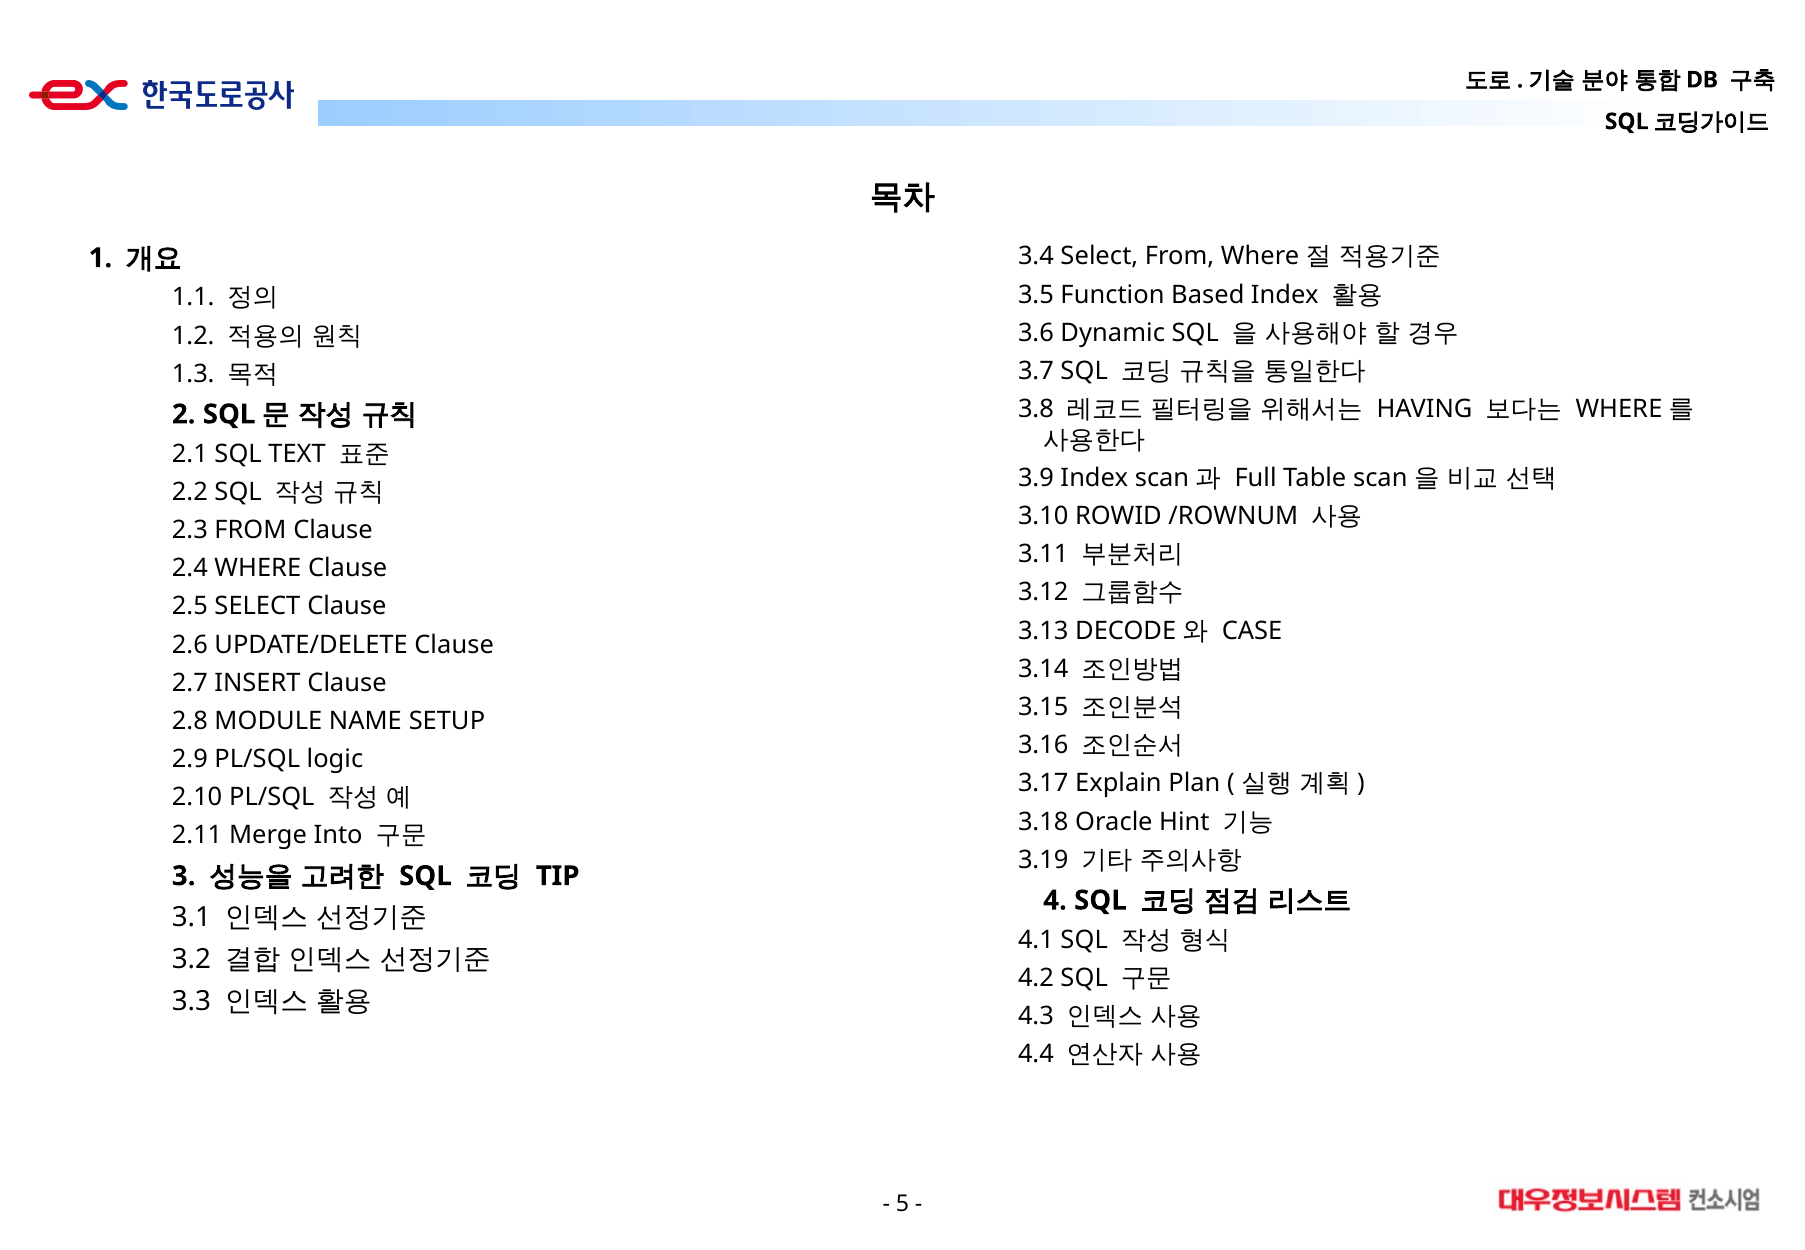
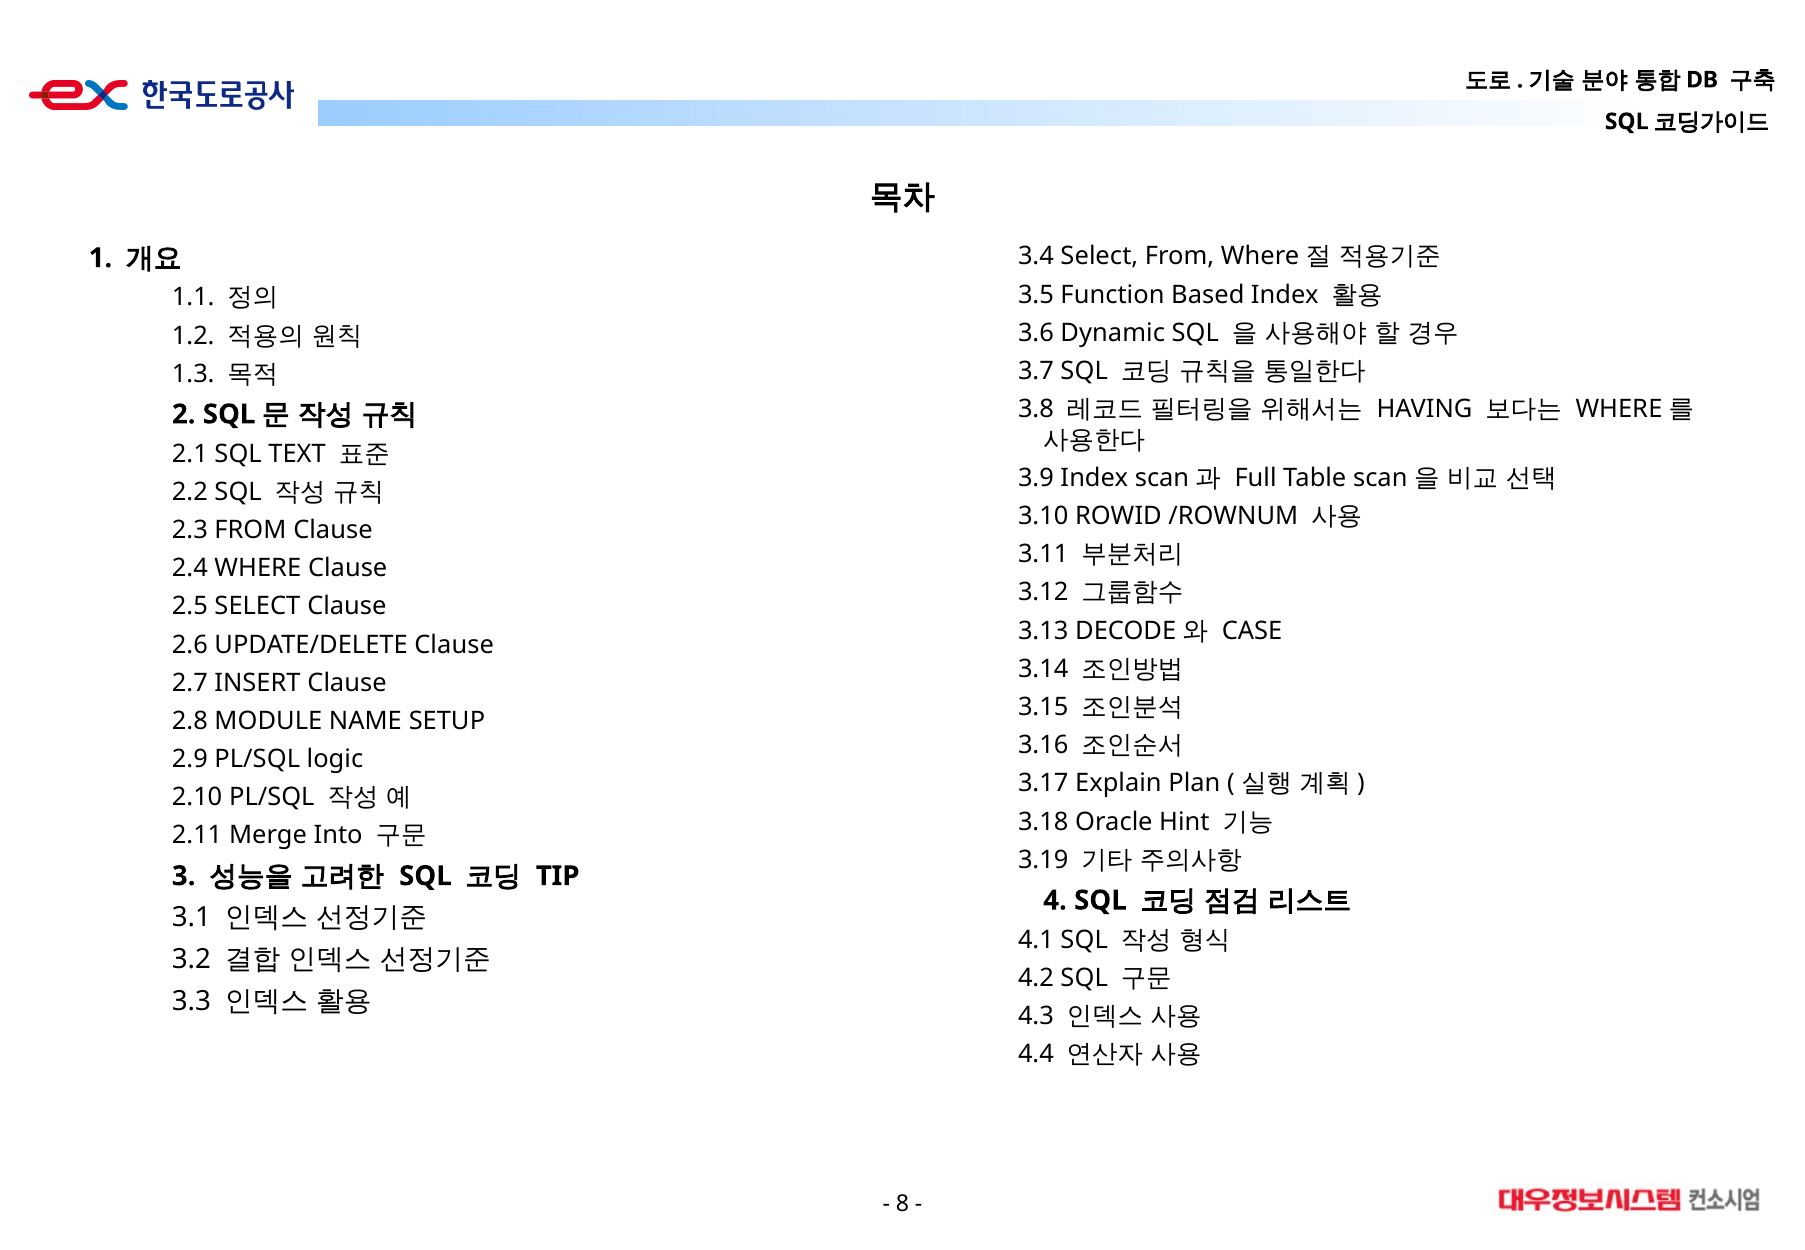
5: 5 -> 8
